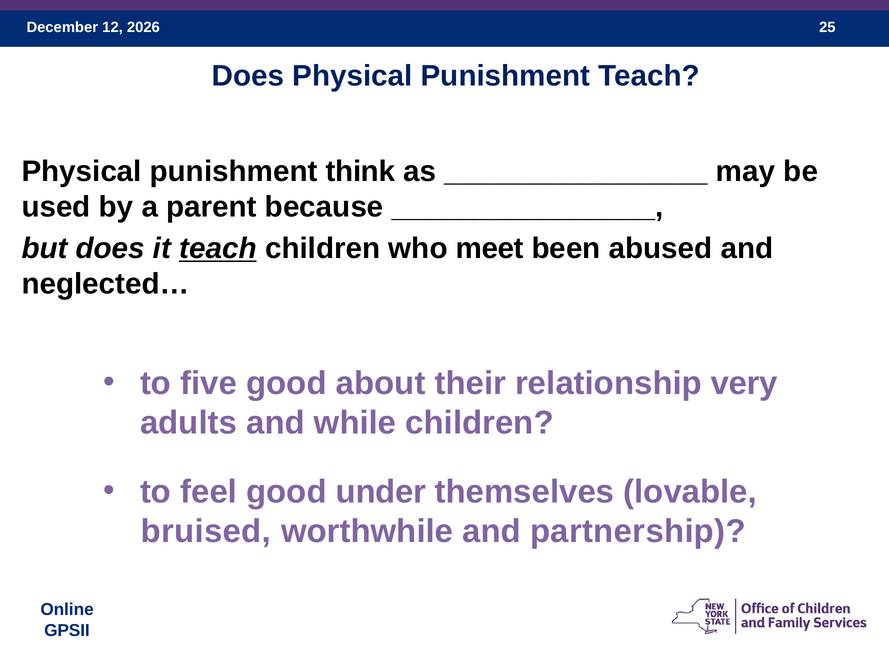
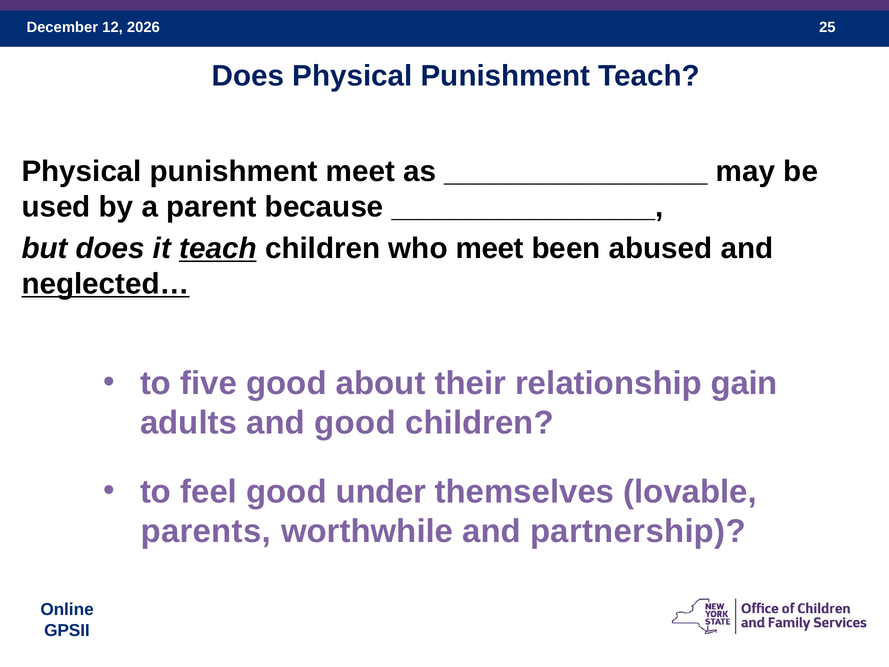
punishment think: think -> meet
neglected… underline: none -> present
very: very -> gain
and while: while -> good
bruised: bruised -> parents
